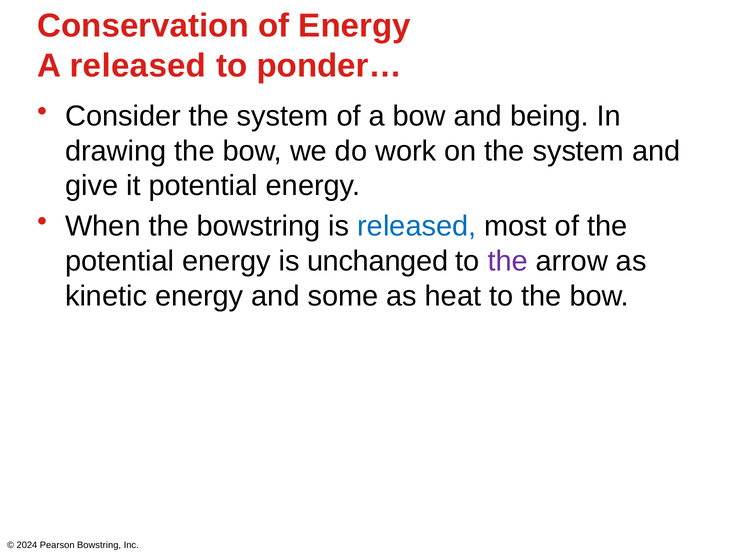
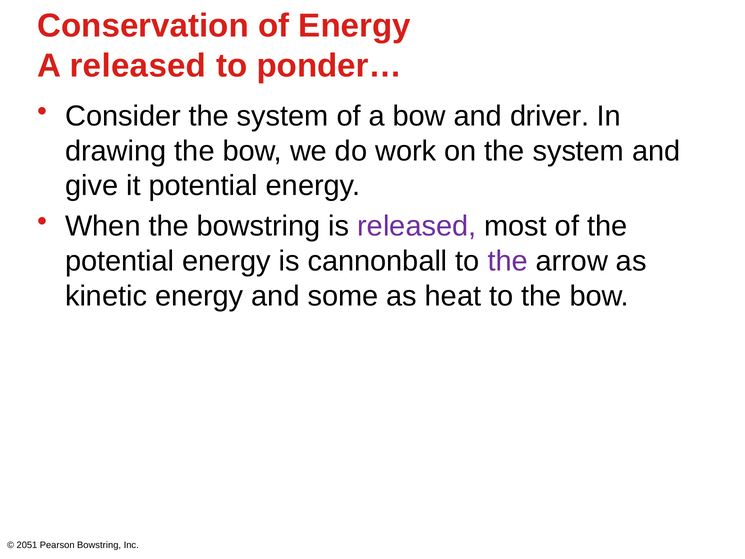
being: being -> driver
released at (417, 226) colour: blue -> purple
unchanged: unchanged -> cannonball
2024: 2024 -> 2051
